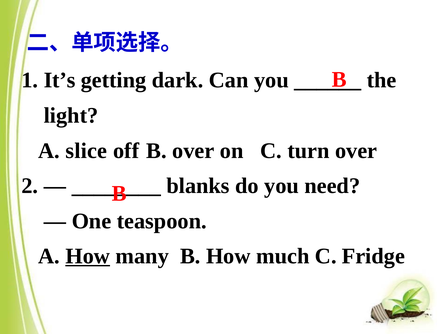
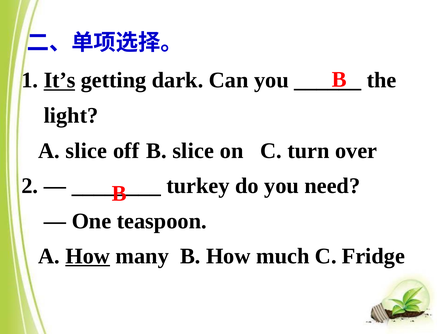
It’s underline: none -> present
B over: over -> slice
blanks: blanks -> turkey
